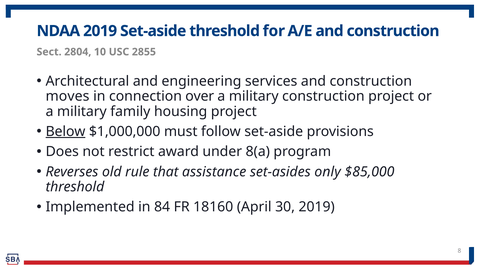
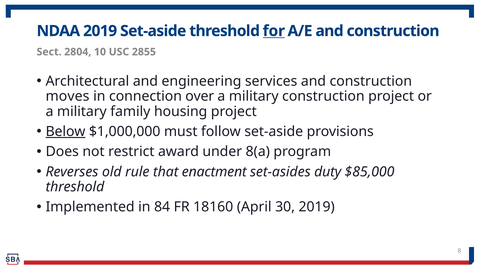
for underline: none -> present
assistance: assistance -> enactment
only: only -> duty
